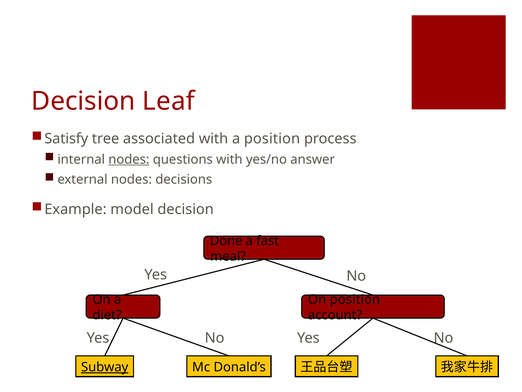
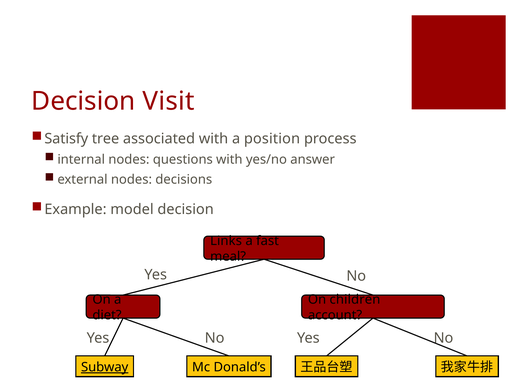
Leaf: Leaf -> Visit
nodes at (129, 159) underline: present -> none
Done: Done -> Links
On position: position -> children
